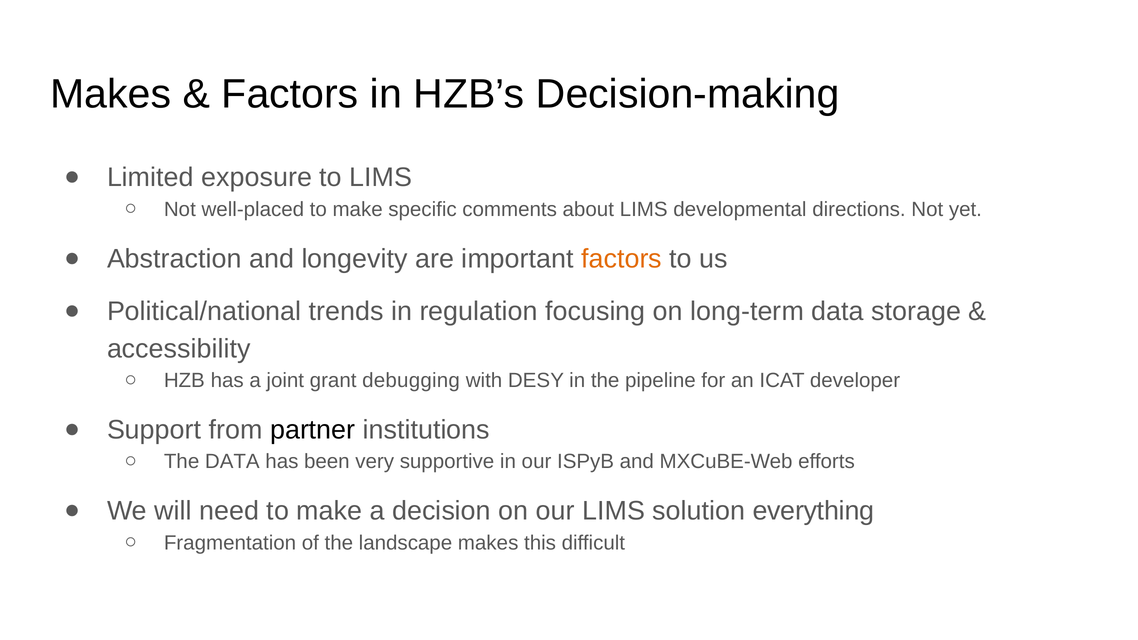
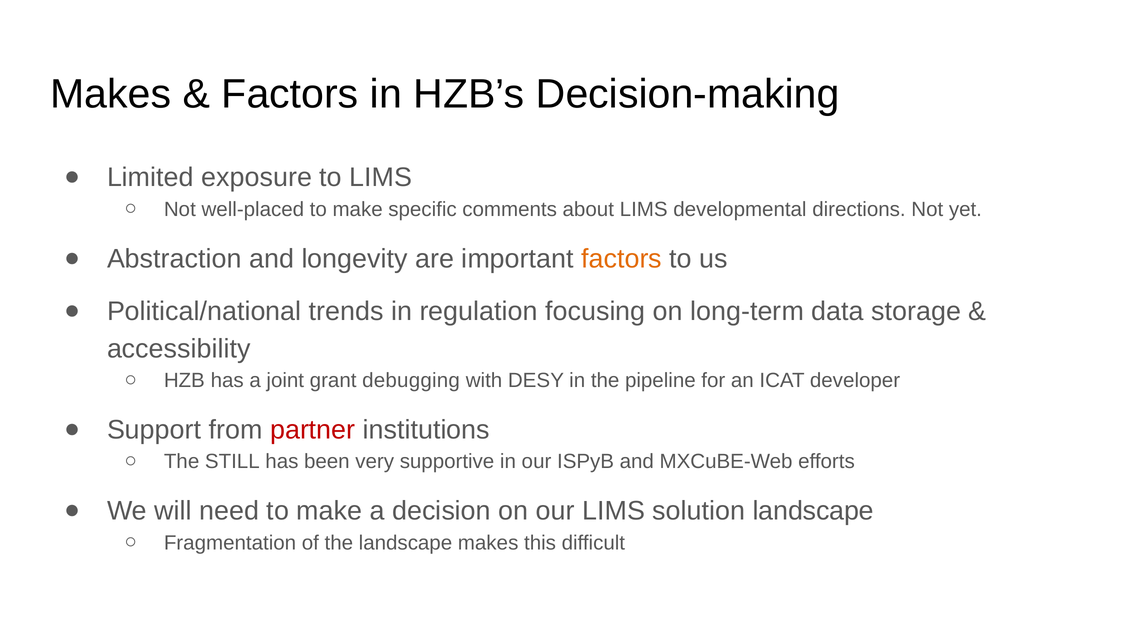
partner colour: black -> red
The DATA: DATA -> STILL
solution everything: everything -> landscape
